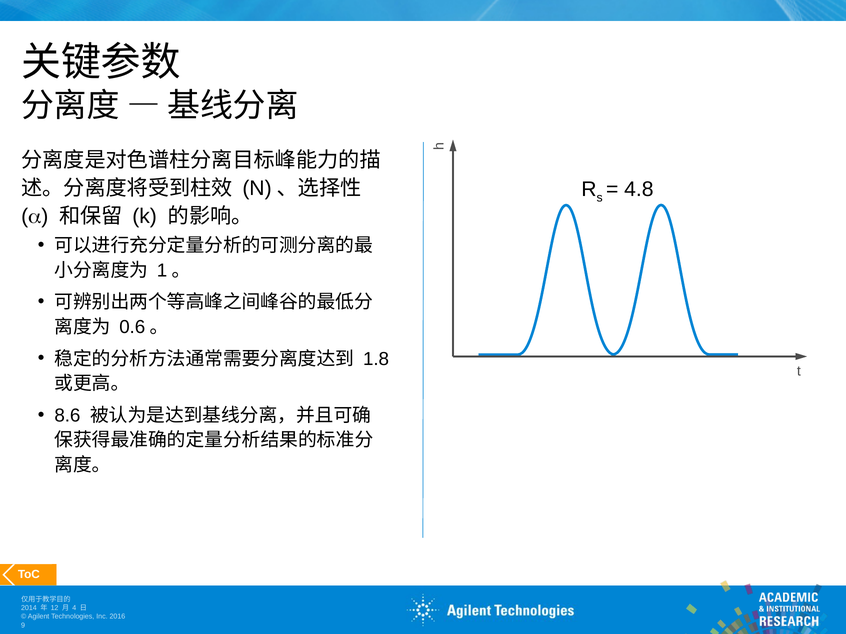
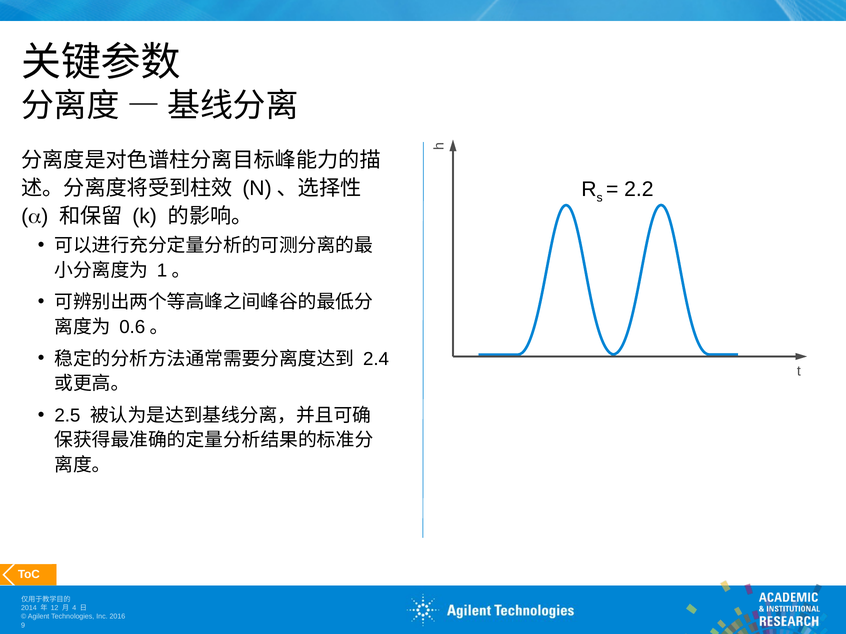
4.8: 4.8 -> 2.2
1.8: 1.8 -> 2.4
8.6: 8.6 -> 2.5
